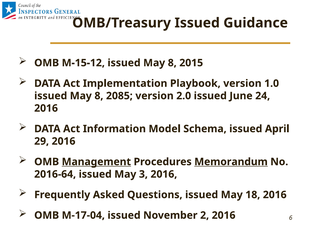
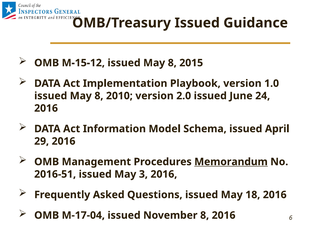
2085: 2085 -> 2010
Management underline: present -> none
2016-64: 2016-64 -> 2016-51
November 2: 2 -> 8
